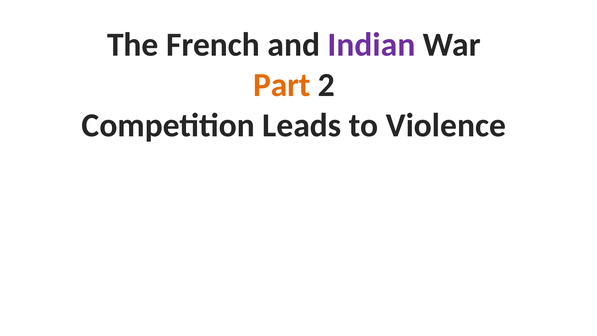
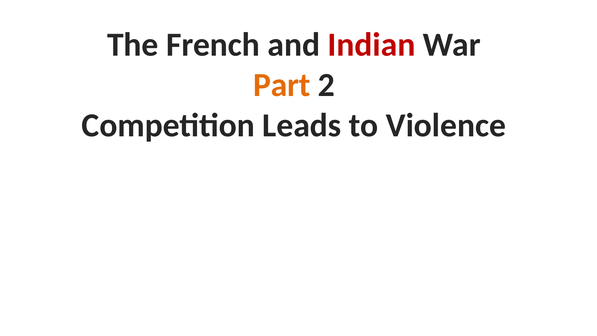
Indian colour: purple -> red
